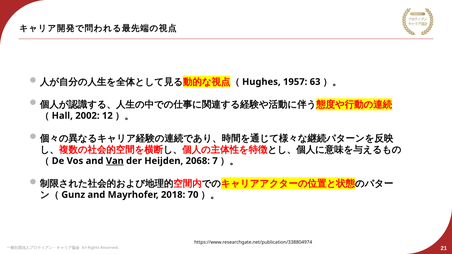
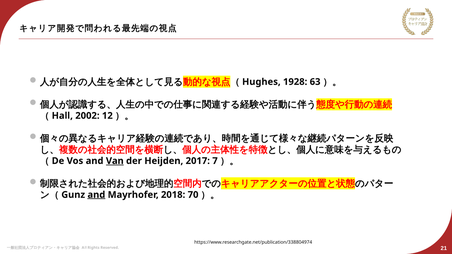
1957: 1957 -> 1928
2068: 2068 -> 2017
and at (96, 195) underline: none -> present
